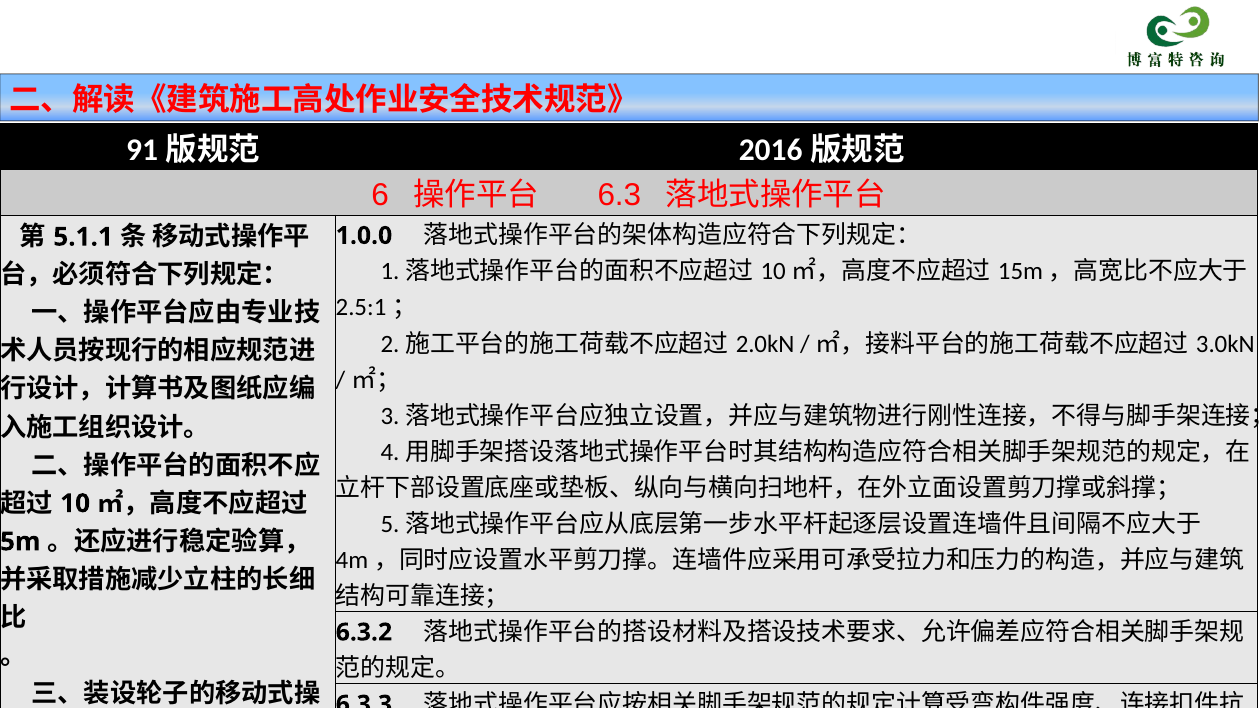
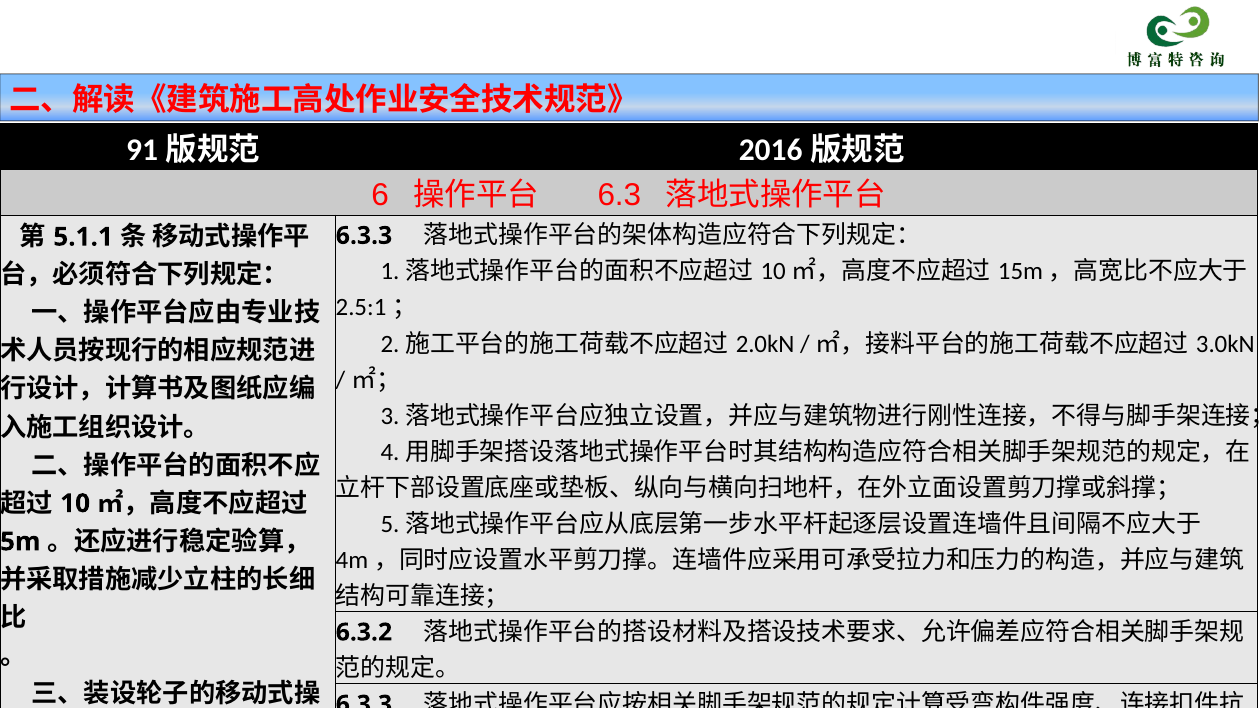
1.0.0 at (364, 236): 1.0.0 -> 6.3.3
